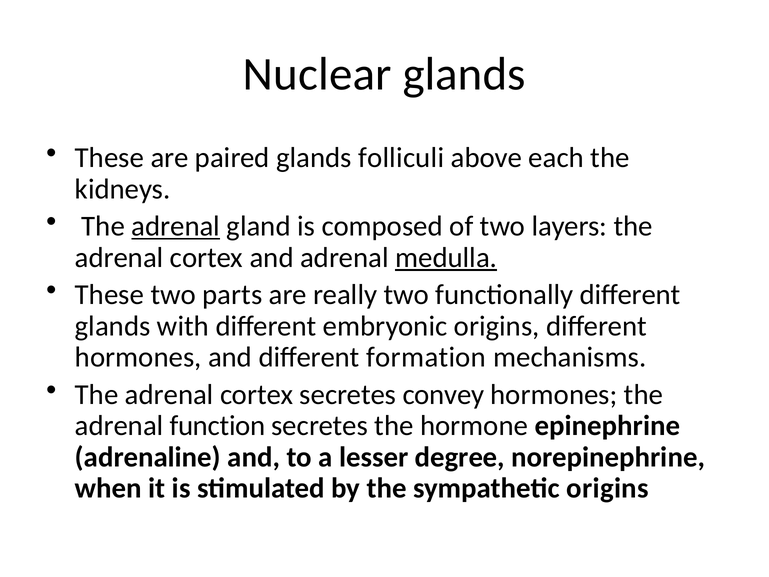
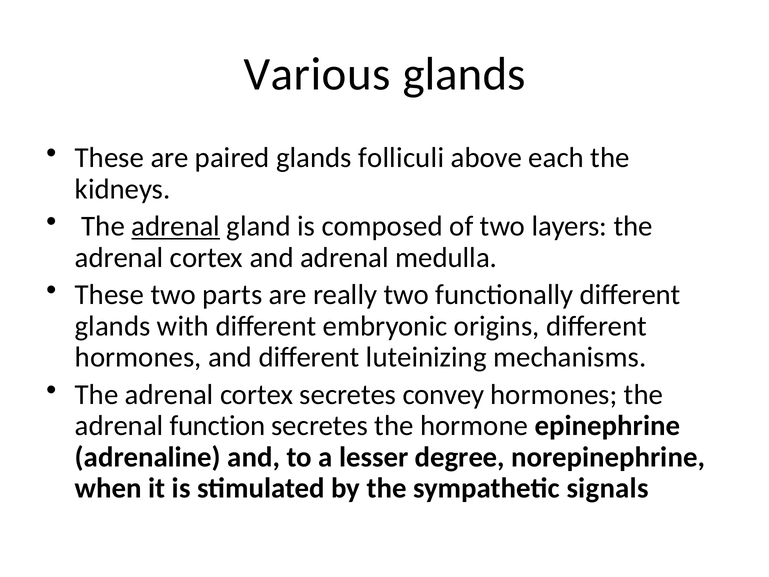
Nuclear: Nuclear -> Various
medulla underline: present -> none
formation: formation -> luteinizing
sympathetic origins: origins -> signals
